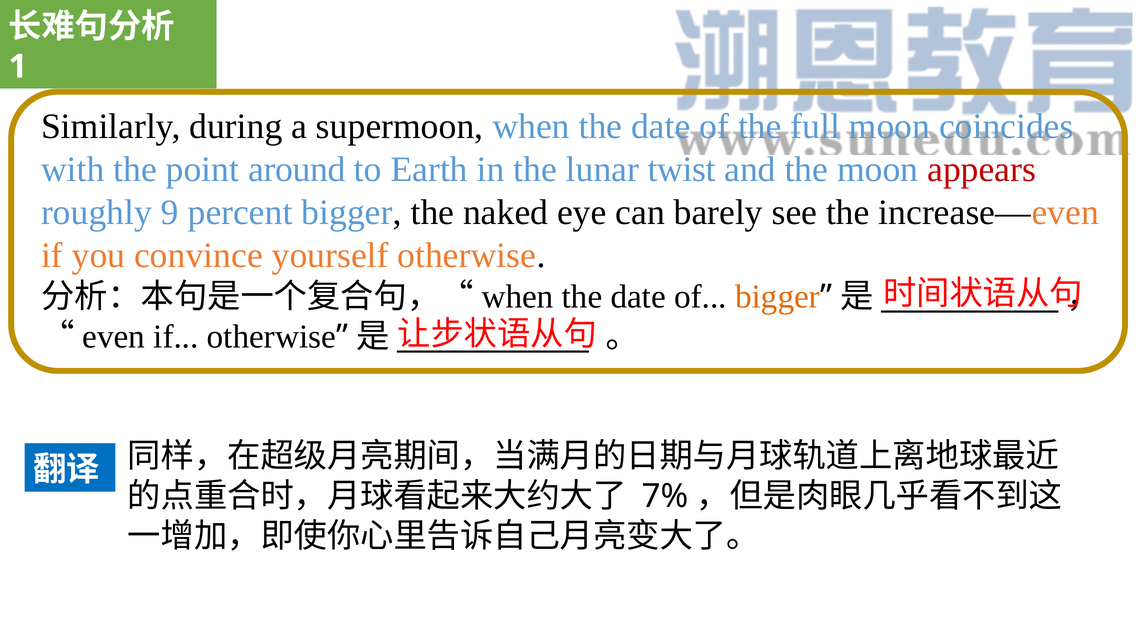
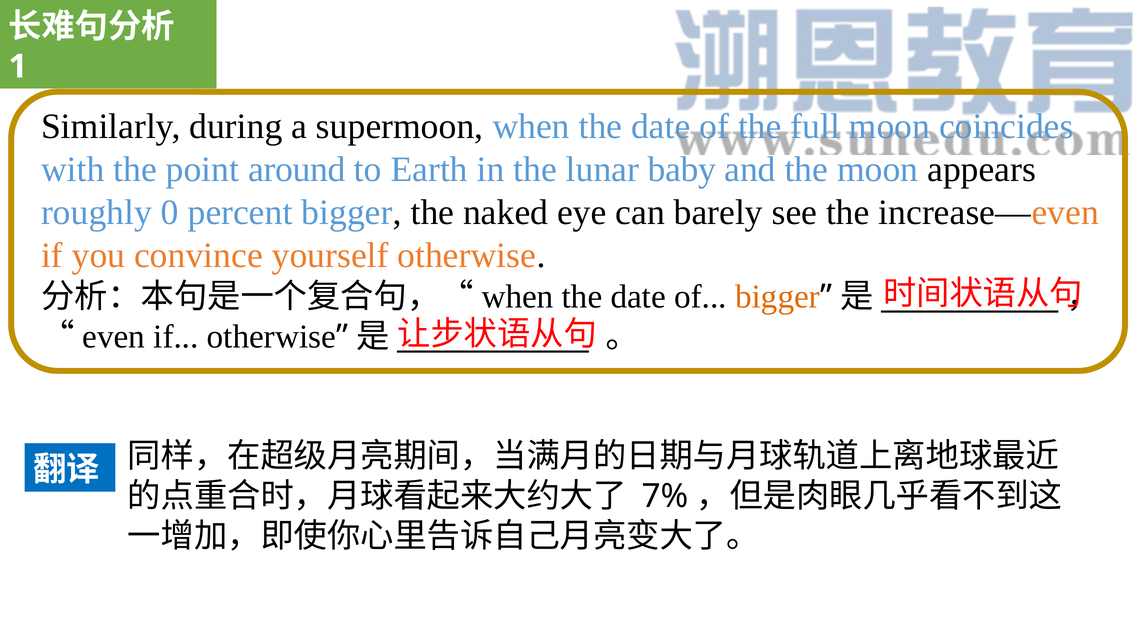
twist: twist -> baby
appears colour: red -> black
9: 9 -> 0
